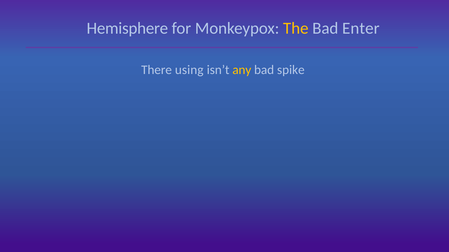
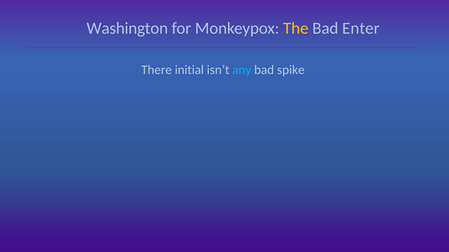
Hemisphere: Hemisphere -> Washington
using: using -> initial
any colour: yellow -> light blue
